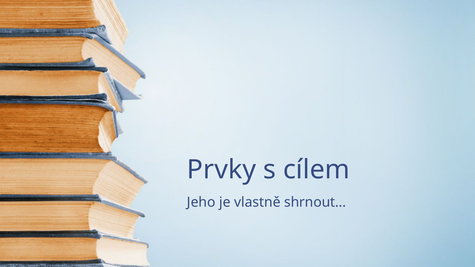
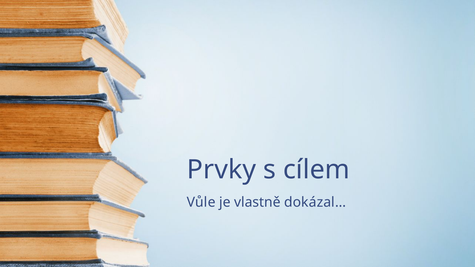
Jeho: Jeho -> Vůle
shrnout…: shrnout… -> dokázal…
